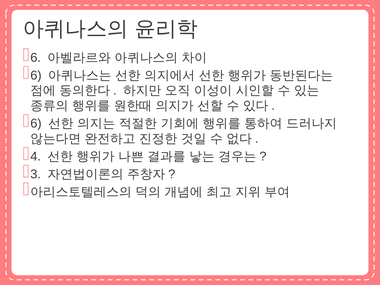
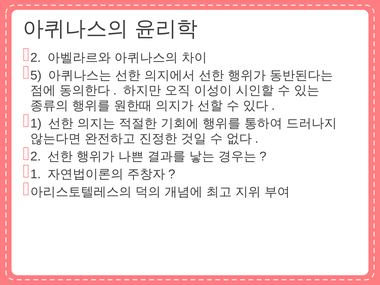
6 at (36, 58): 6 -> 2
6 at (36, 75): 6 -> 5
6 at (36, 123): 6 -> 1
4 at (36, 156): 4 -> 2
3 at (36, 174): 3 -> 1
